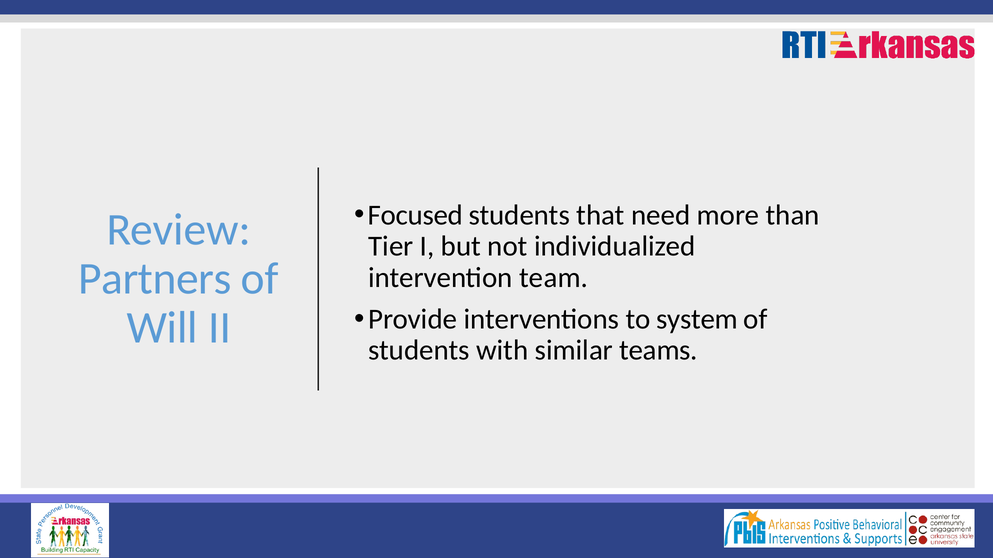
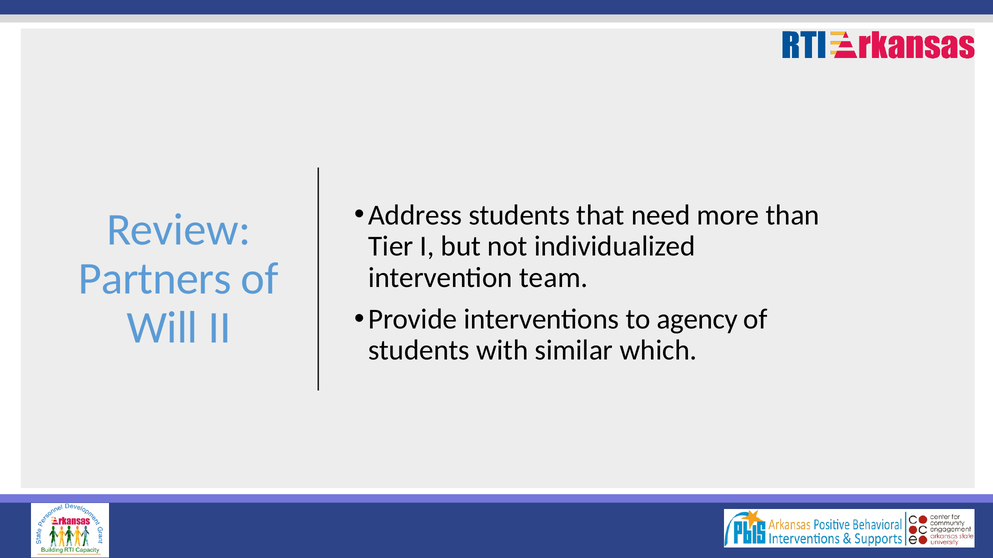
Focused: Focused -> Address
system: system -> agency
teams: teams -> which
